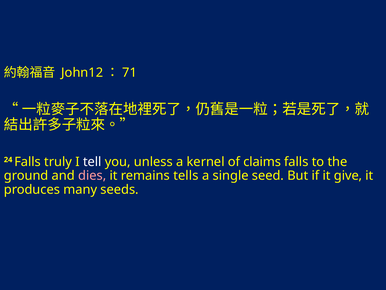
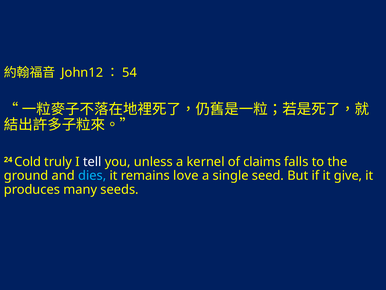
71: 71 -> 54
24 Falls: Falls -> Cold
dies colour: pink -> light blue
tells: tells -> love
